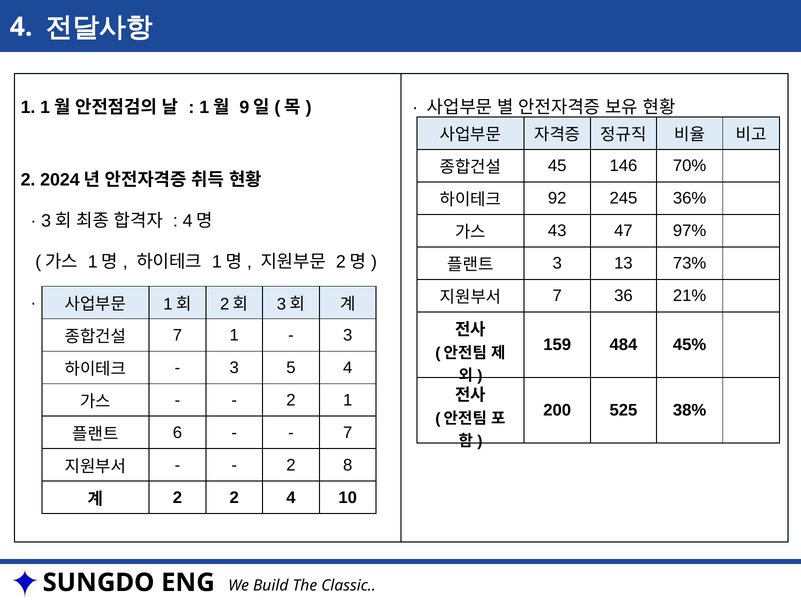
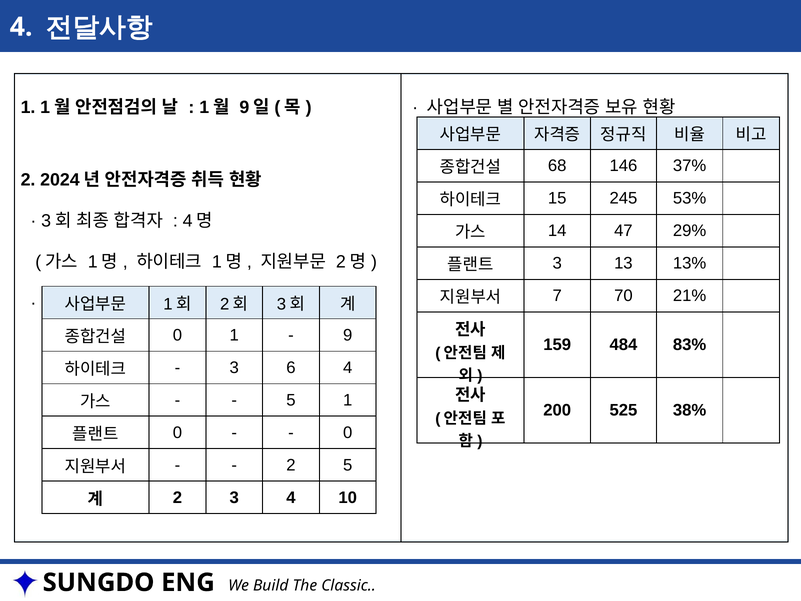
45: 45 -> 68
70%: 70% -> 37%
92: 92 -> 15
36%: 36% -> 53%
43: 43 -> 14
97%: 97% -> 29%
73%: 73% -> 13%
36: 36 -> 70
7 at (177, 335): 7 -> 0
3 at (348, 335): 3 -> 9
45%: 45% -> 83%
5: 5 -> 6
2 at (291, 400): 2 -> 5
6 at (177, 433): 6 -> 0
7 at (348, 433): 7 -> 0
2 8: 8 -> 5
2 2: 2 -> 3
